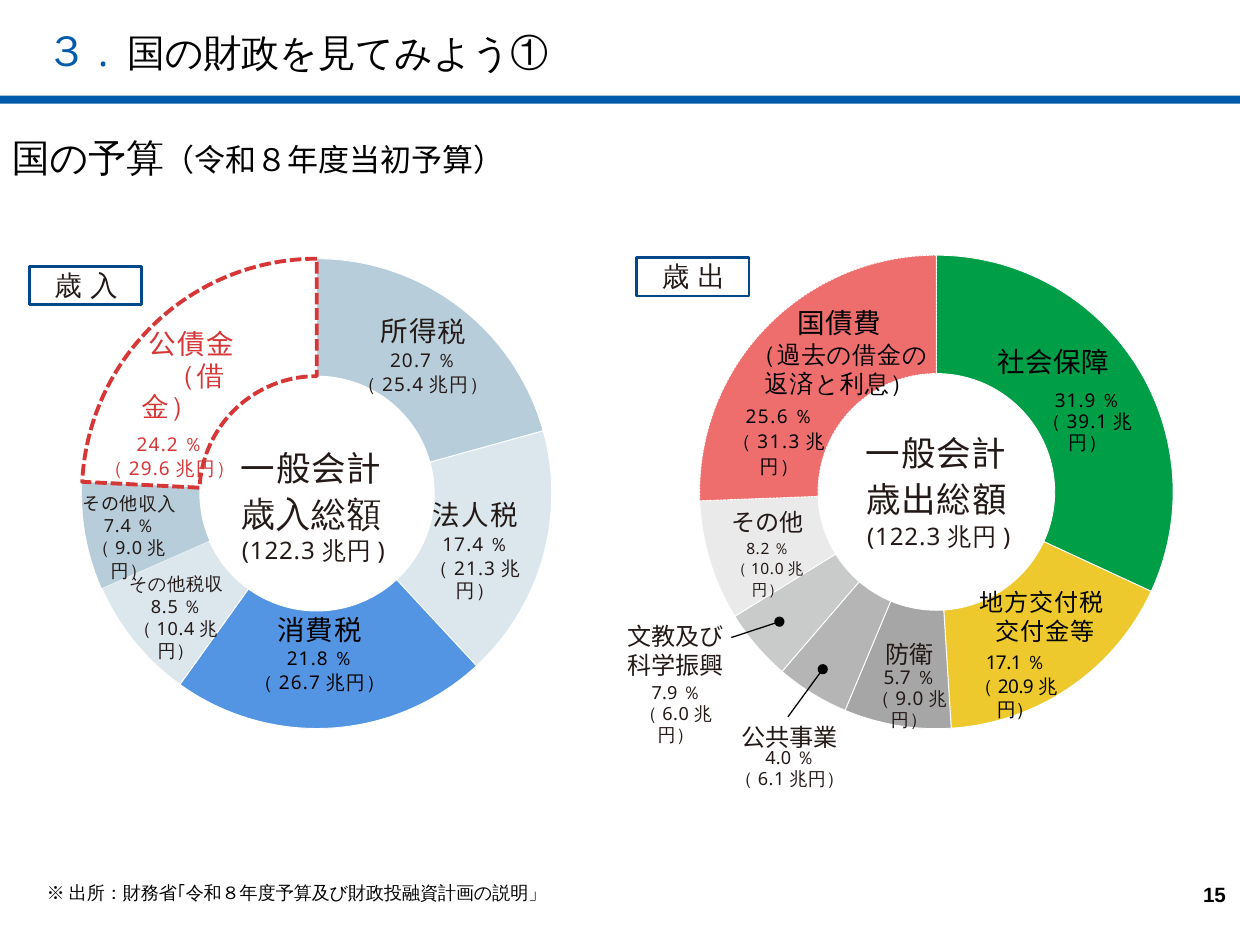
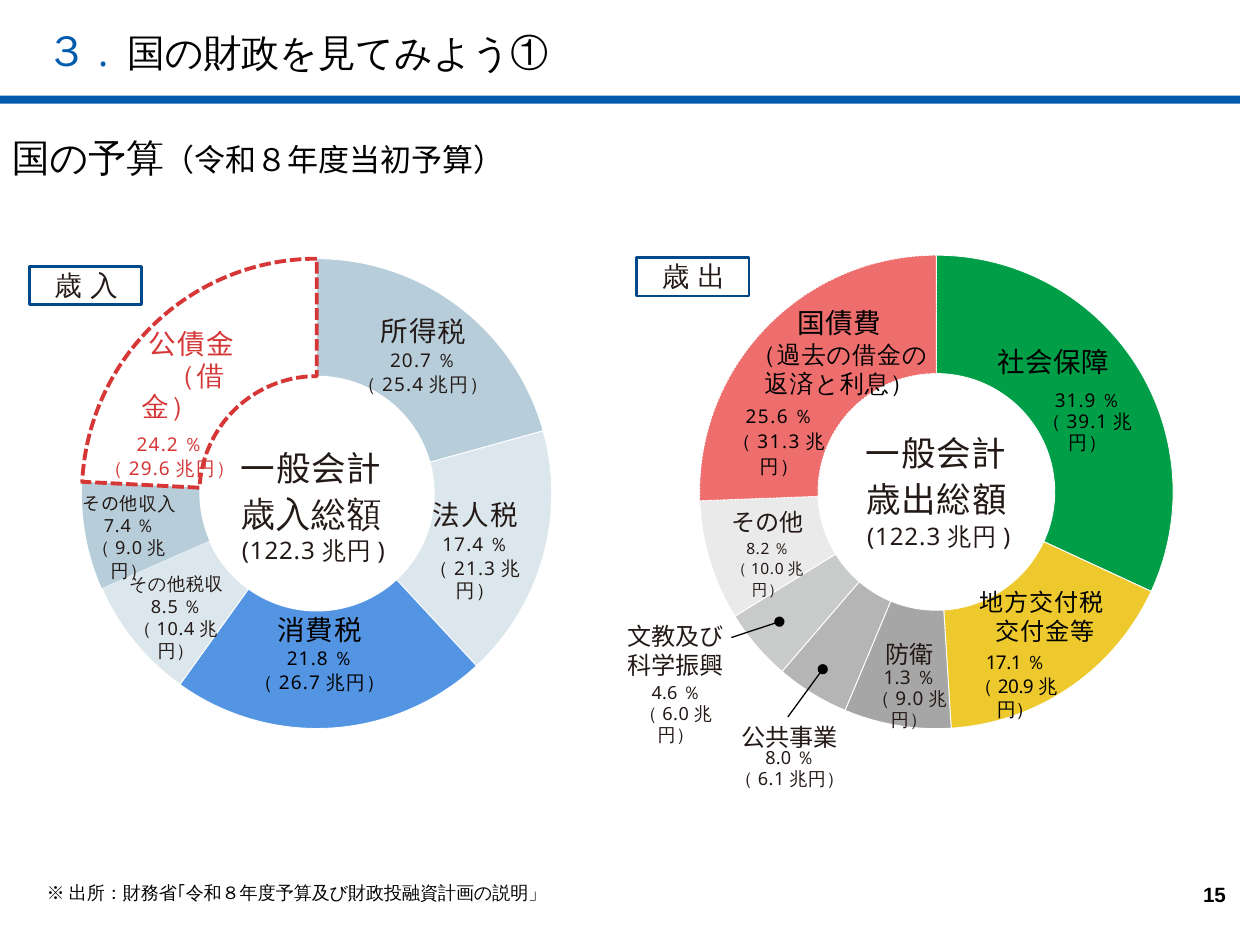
5.7: 5.7 -> 1.3
7.9: 7.9 -> 4.6
4.0: 4.0 -> 8.0
